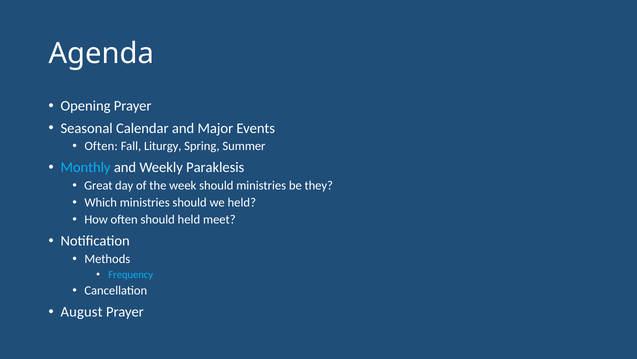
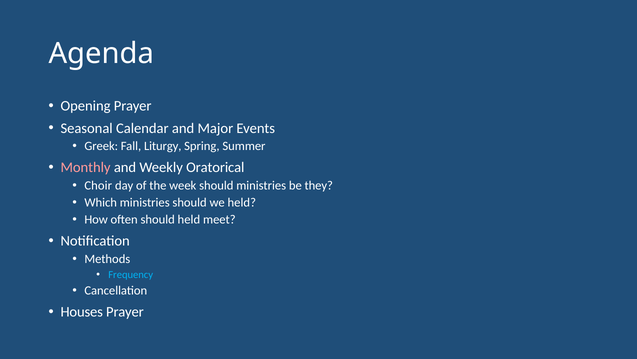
Often at (101, 146): Often -> Greek
Monthly colour: light blue -> pink
Paraklesis: Paraklesis -> Oratorical
Great: Great -> Choir
August: August -> Houses
